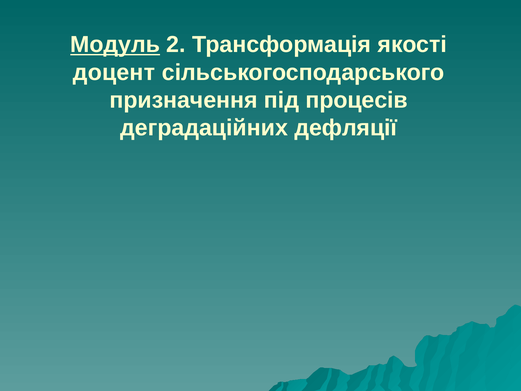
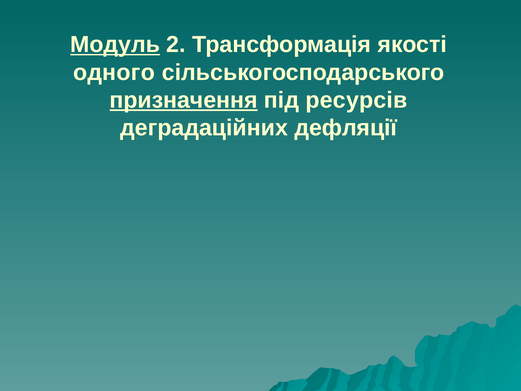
доцент: доцент -> одного
призначення underline: none -> present
процесів: процесів -> ресурсів
